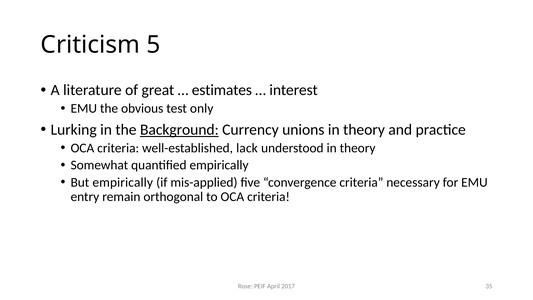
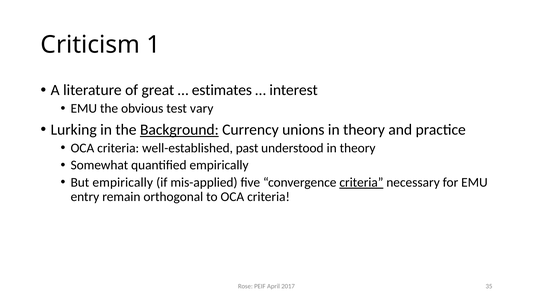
5: 5 -> 1
only: only -> vary
lack: lack -> past
criteria at (361, 182) underline: none -> present
